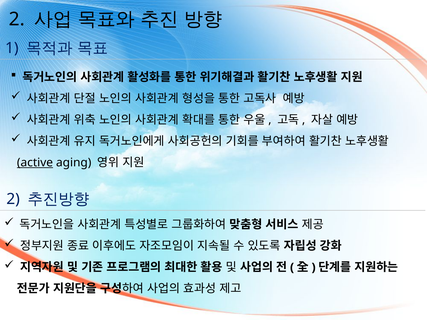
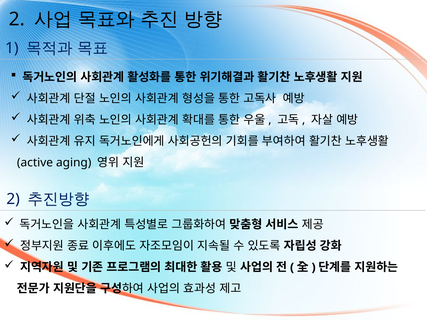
active underline: present -> none
